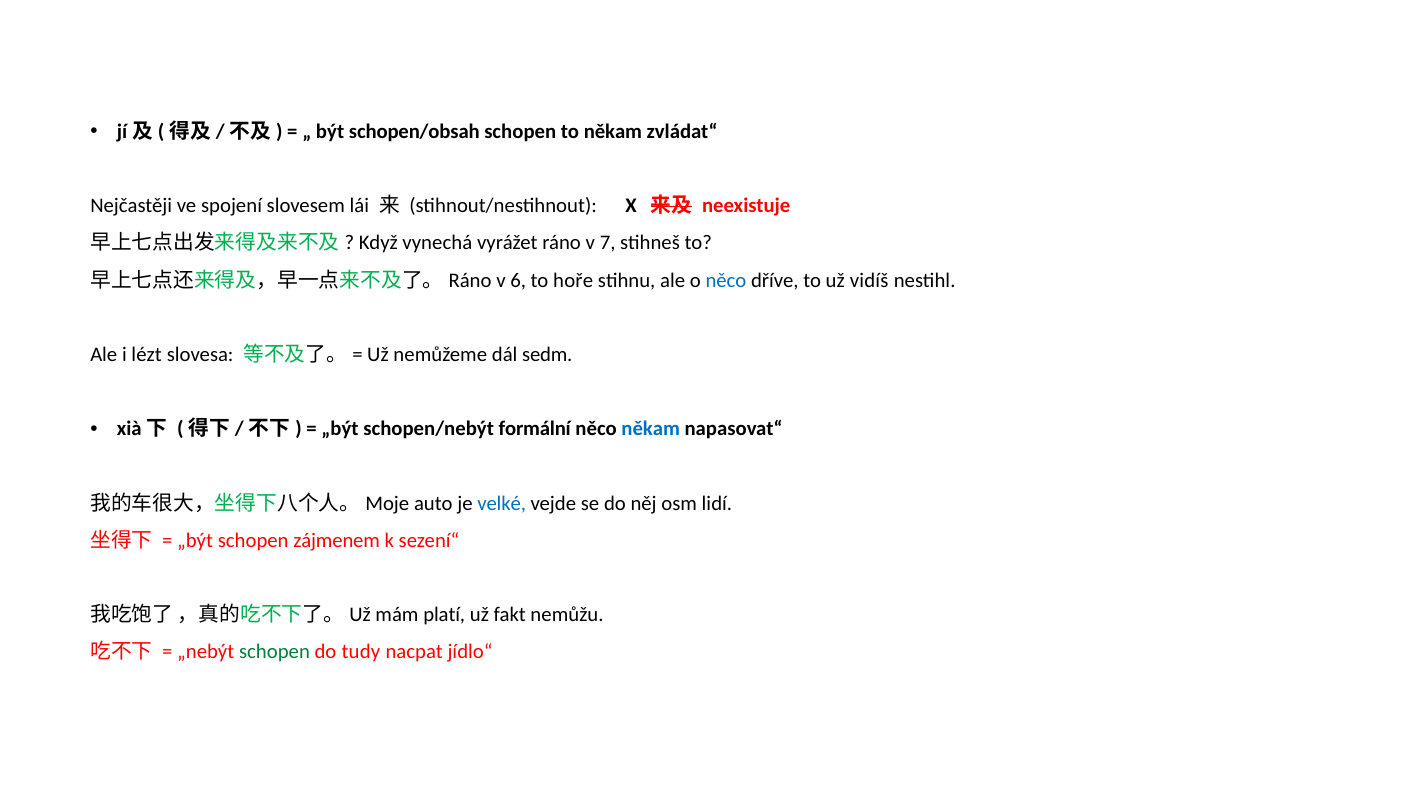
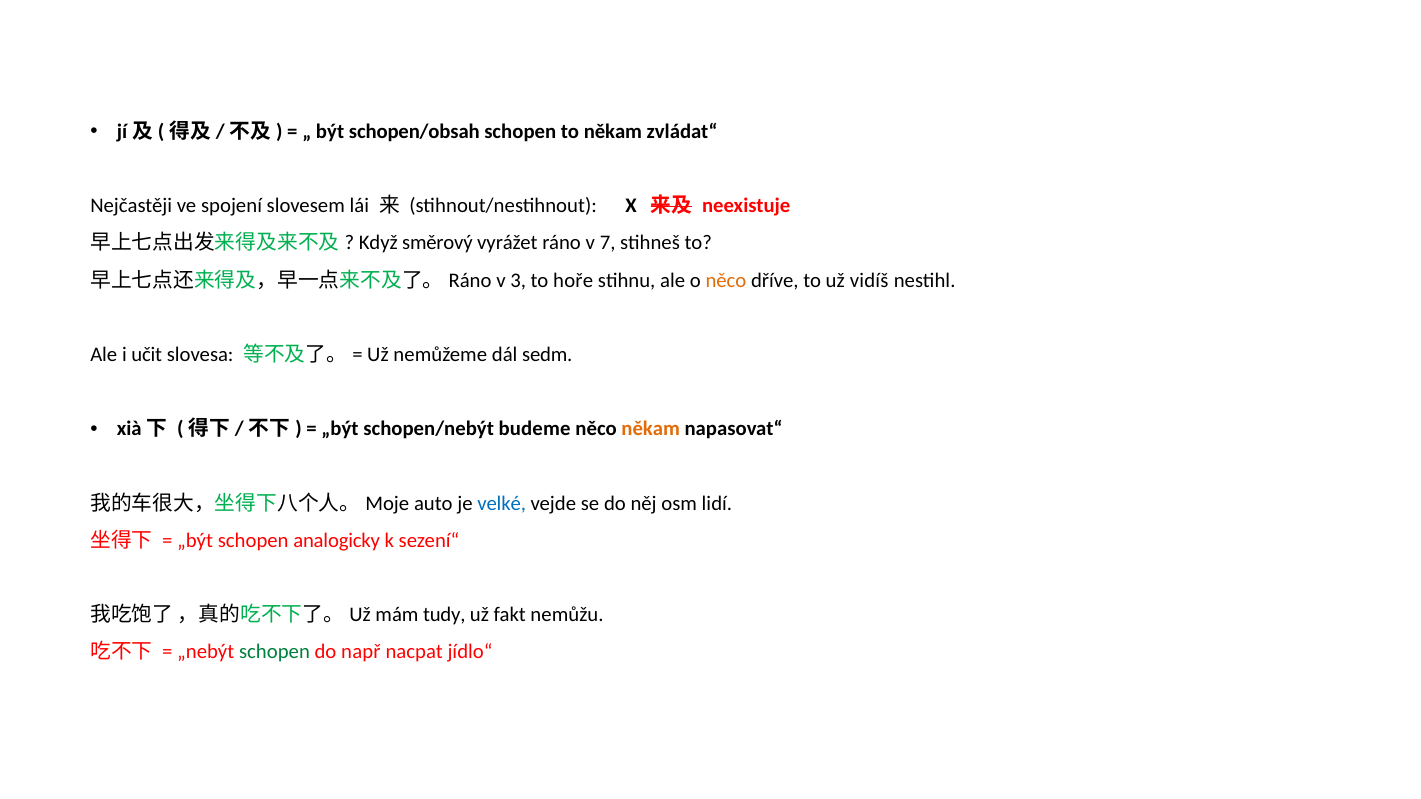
vynechá: vynechá -> směrový
6: 6 -> 3
něco at (726, 280) colour: blue -> orange
lézt: lézt -> učit
formální: formální -> budeme
někam at (651, 429) colour: blue -> orange
zájmenem: zájmenem -> analogicky
platí: platí -> tudy
tudy: tudy -> např
